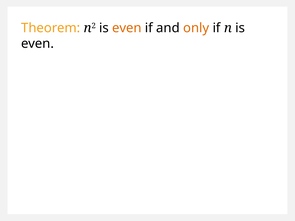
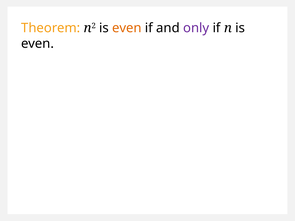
only colour: orange -> purple
